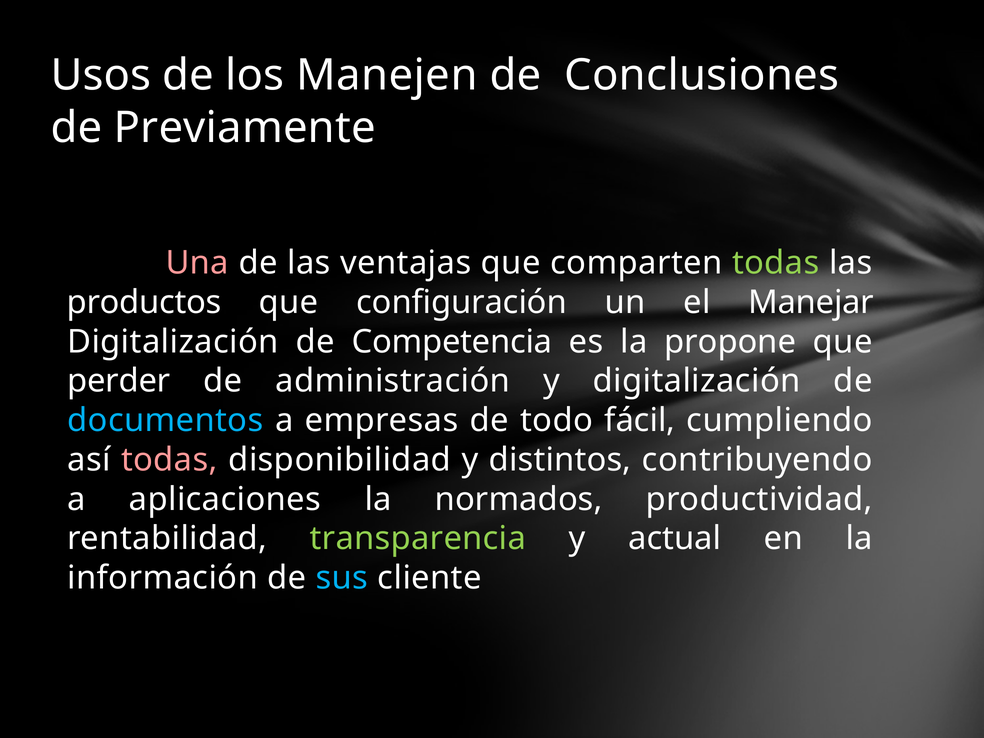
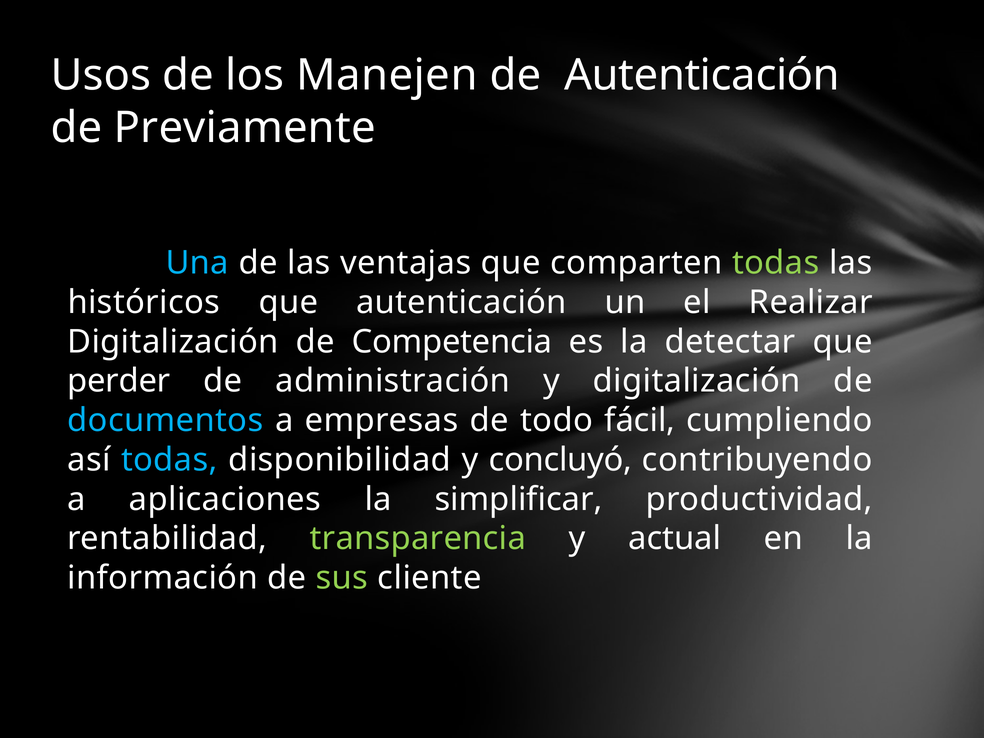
de Conclusiones: Conclusiones -> Autenticación
Una colour: pink -> light blue
productos: productos -> históricos
que configuración: configuración -> autenticación
Manejar: Manejar -> Realizar
propone: propone -> detectar
todas at (169, 460) colour: pink -> light blue
distintos: distintos -> concluyó
normados: normados -> simplificar
sus colour: light blue -> light green
